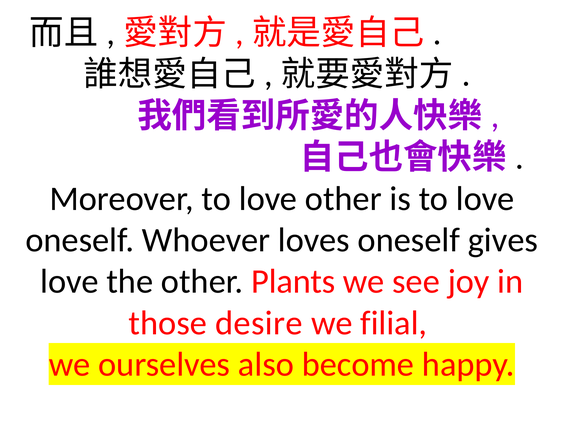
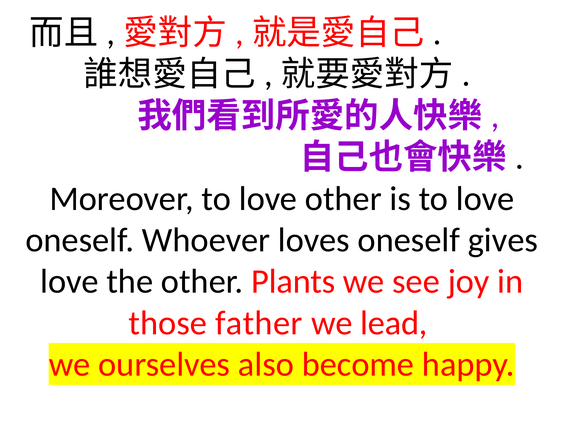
desire: desire -> father
filial: filial -> lead
